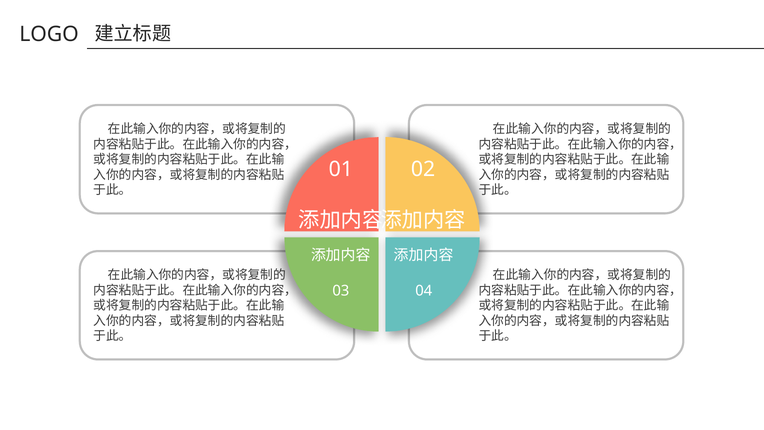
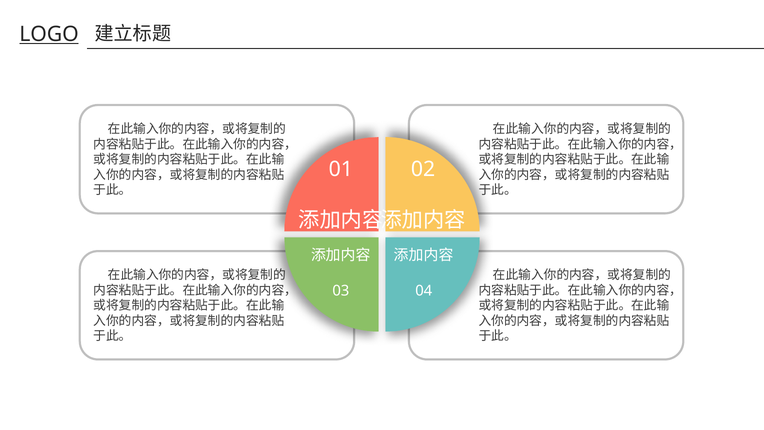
LOGO underline: none -> present
